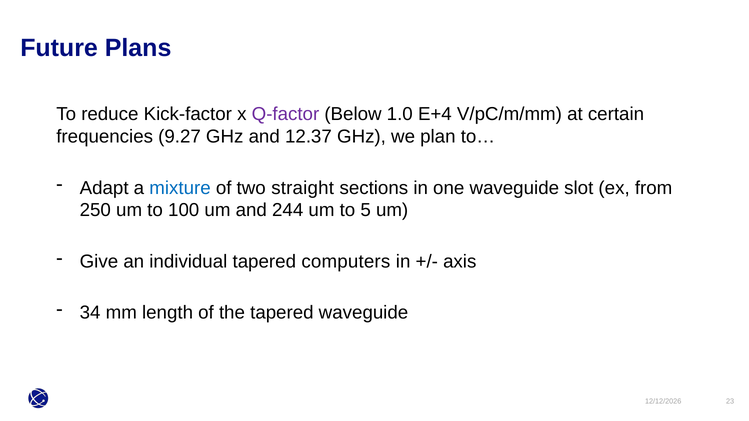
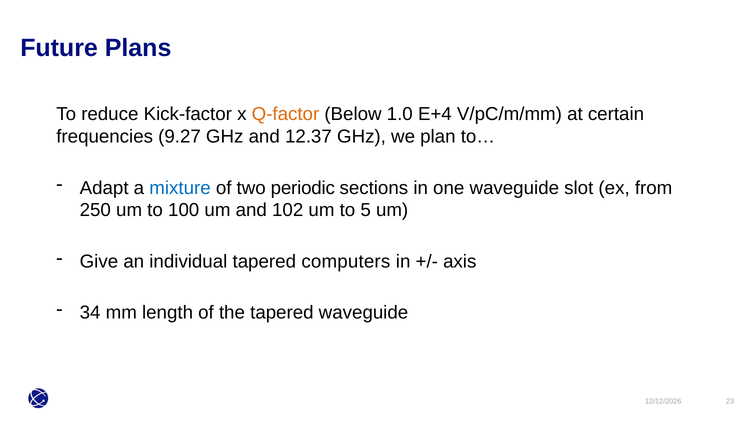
Q-factor colour: purple -> orange
straight: straight -> periodic
244: 244 -> 102
